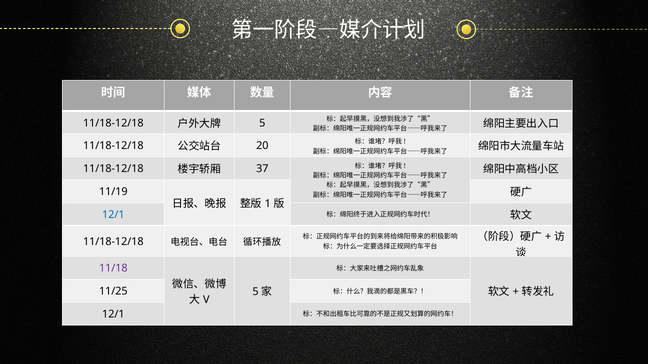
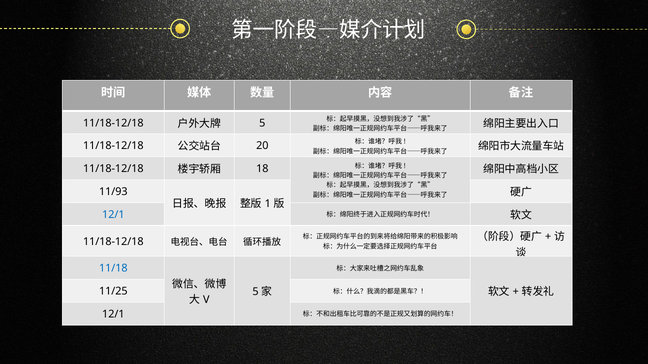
37: 37 -> 18
11/19: 11/19 -> 11/93
11/18 colour: purple -> blue
